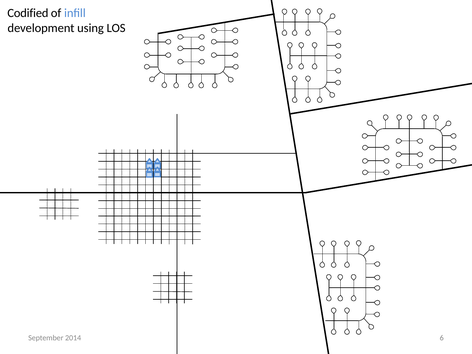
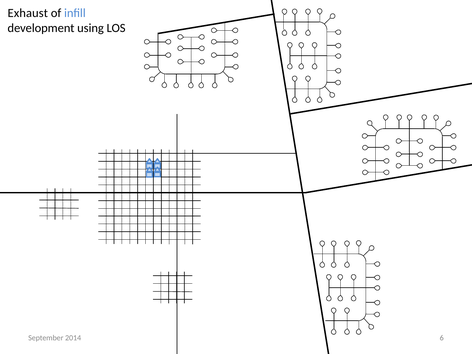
Codified: Codified -> Exhaust
